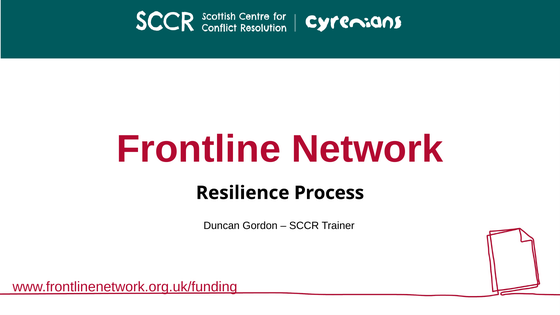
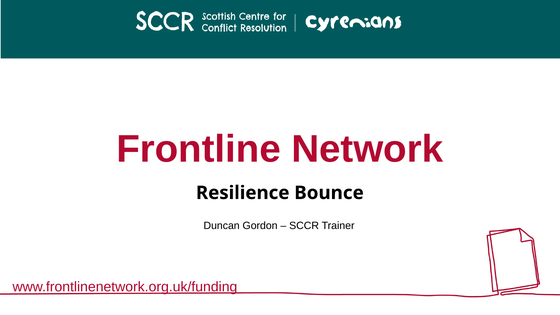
Process: Process -> Bounce
